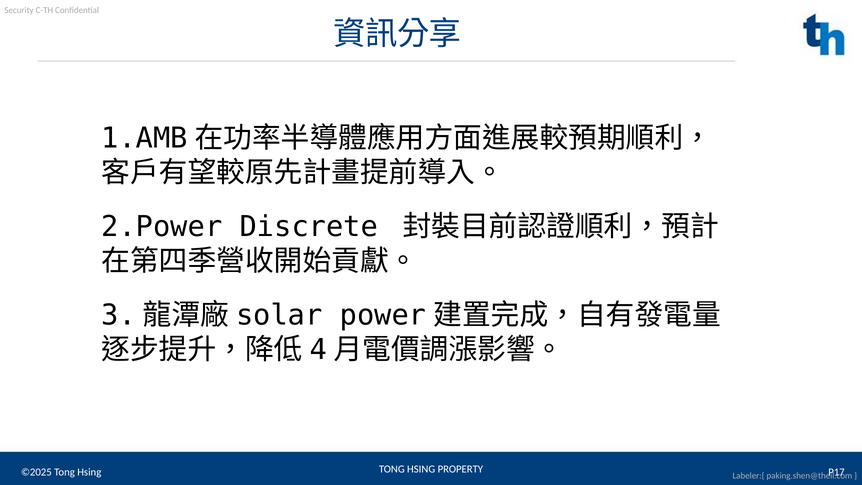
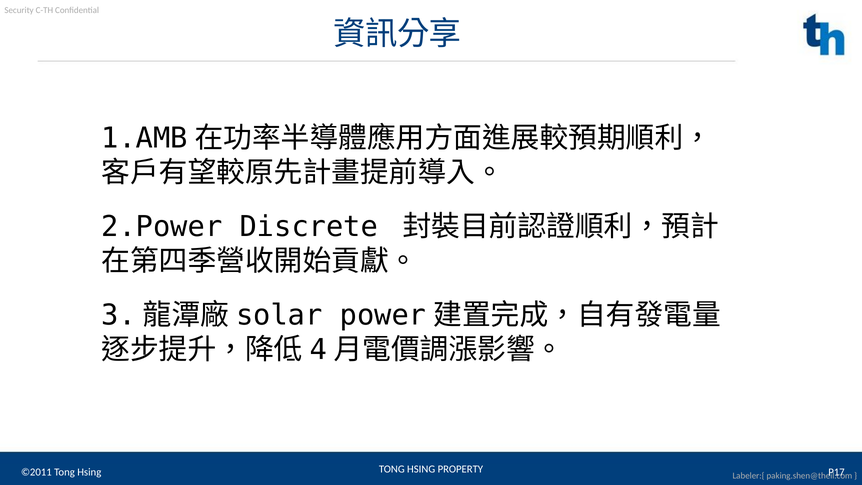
©2025: ©2025 -> ©2011
